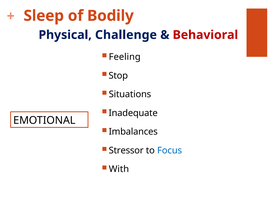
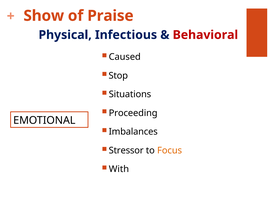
Sleep: Sleep -> Show
Bodily: Bodily -> Praise
Challenge: Challenge -> Infectious
Feeling: Feeling -> Caused
Inadequate: Inadequate -> Proceeding
Focus colour: blue -> orange
